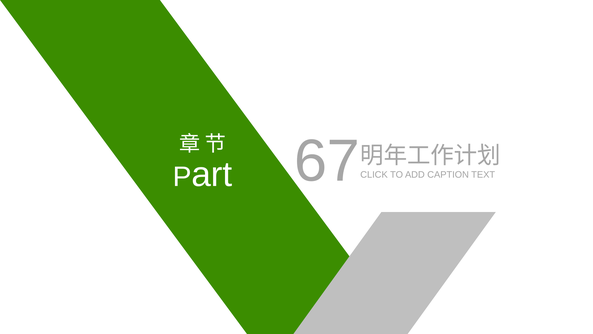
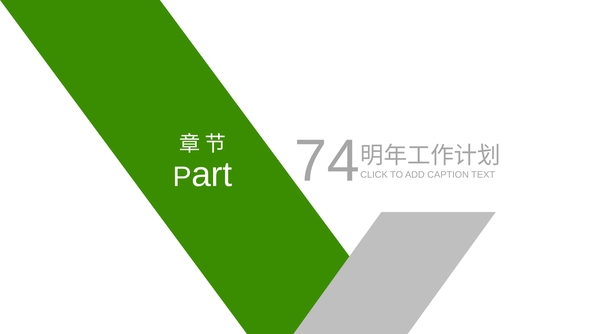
67: 67 -> 74
